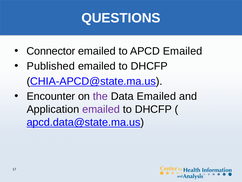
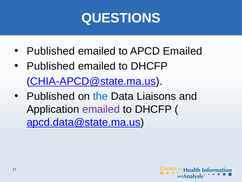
Connector at (51, 51): Connector -> Published
Encounter at (51, 96): Encounter -> Published
the colour: purple -> blue
Data Emailed: Emailed -> Liaisons
